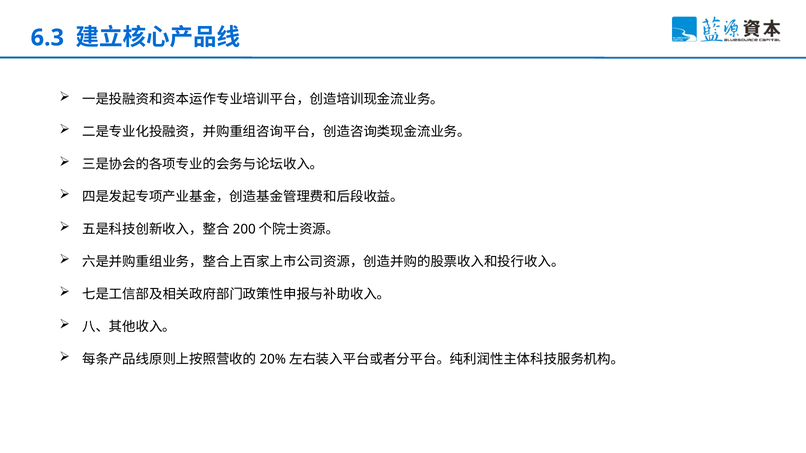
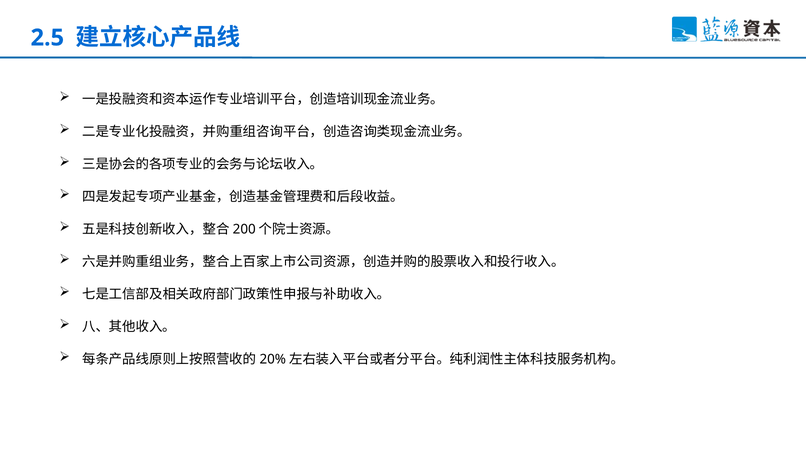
6.3: 6.3 -> 2.5
